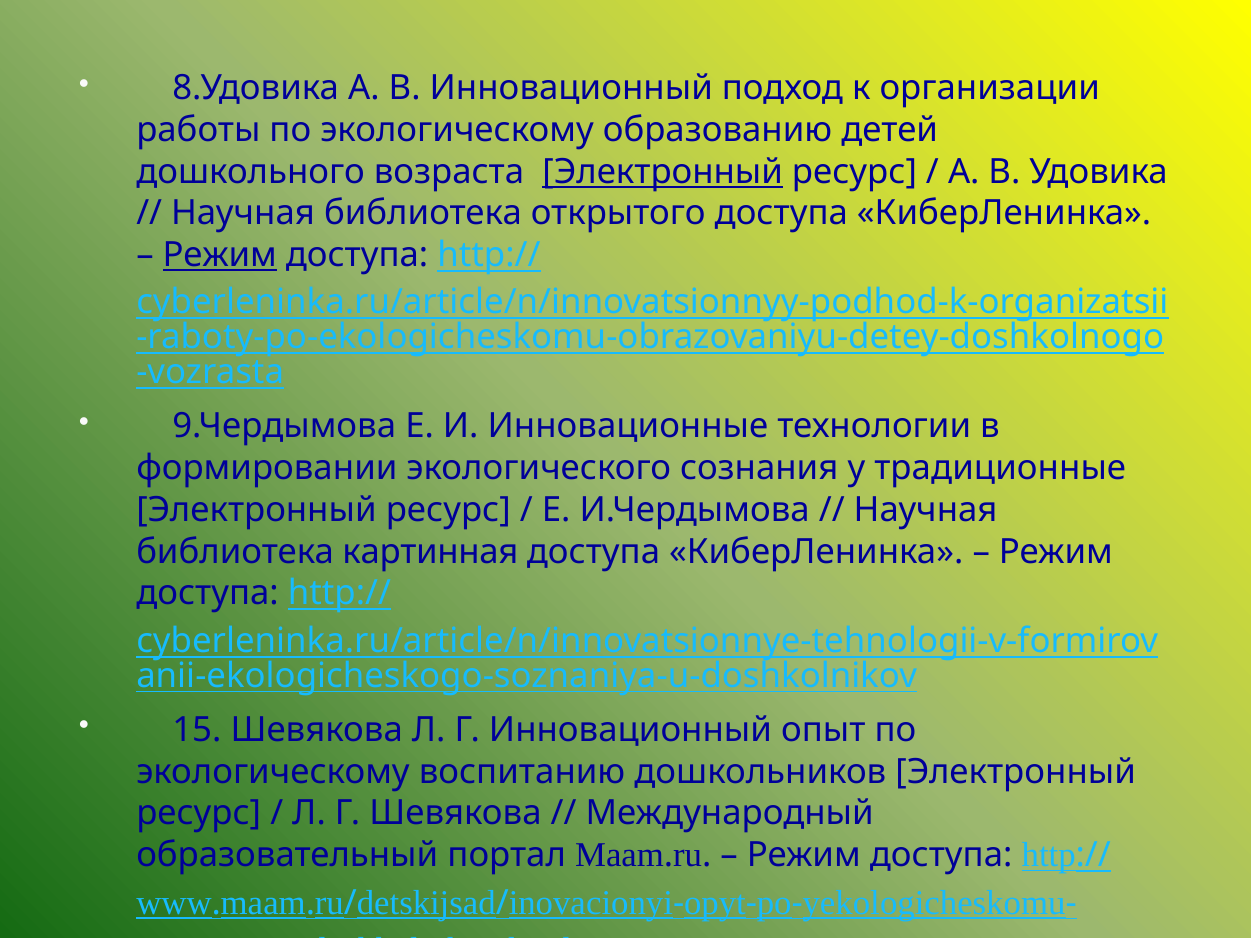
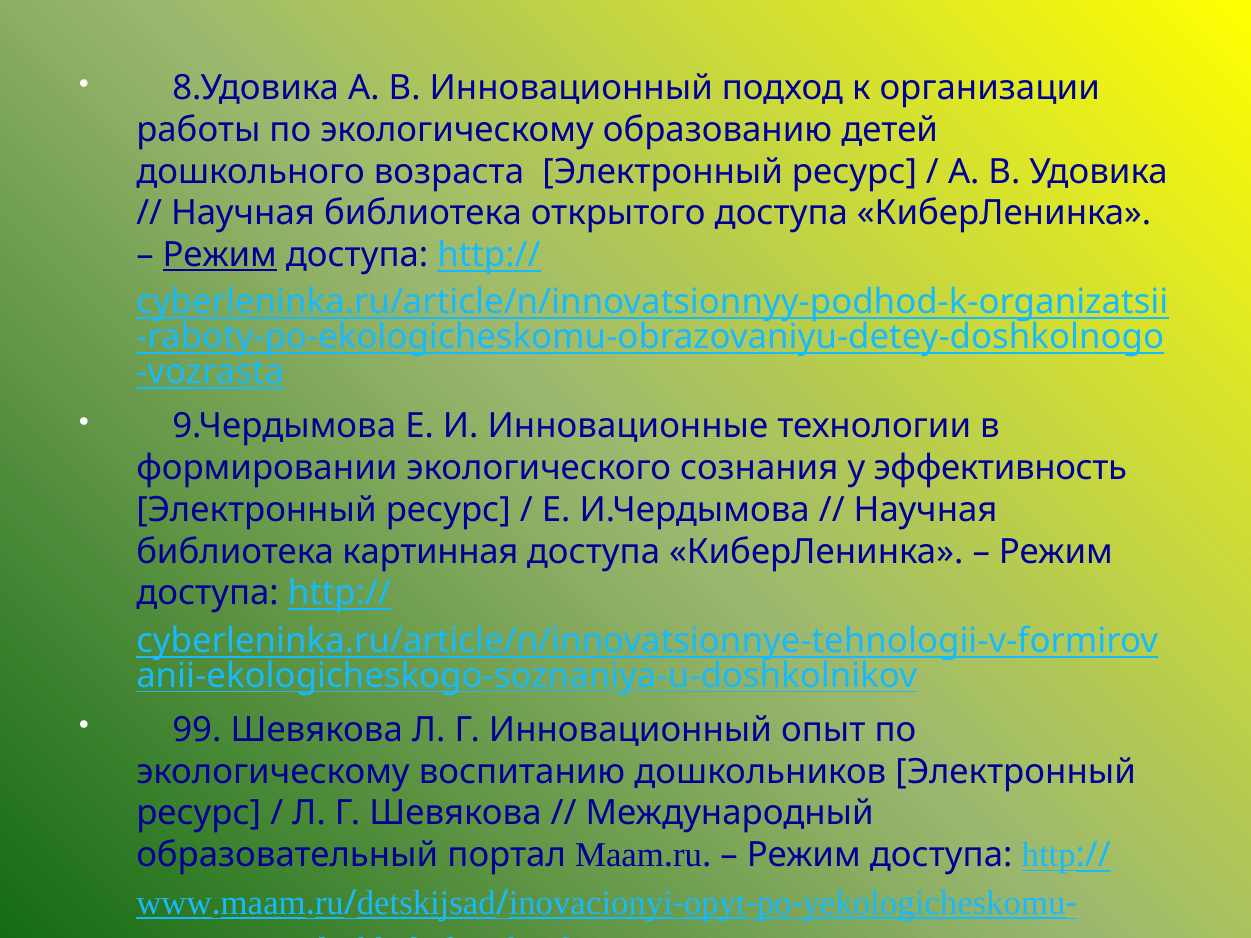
Электронный at (663, 172) underline: present -> none
традиционные: традиционные -> эффективность
15: 15 -> 99
